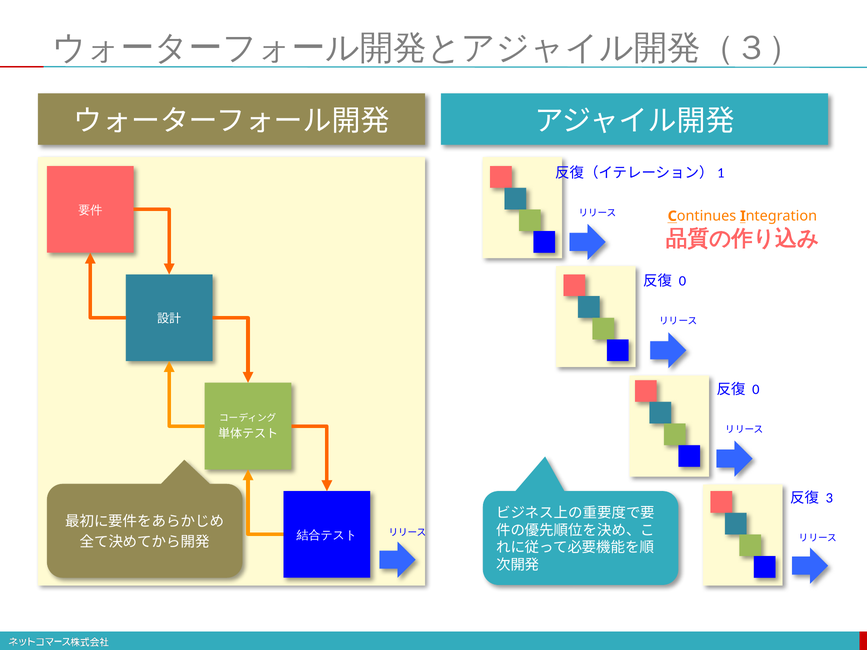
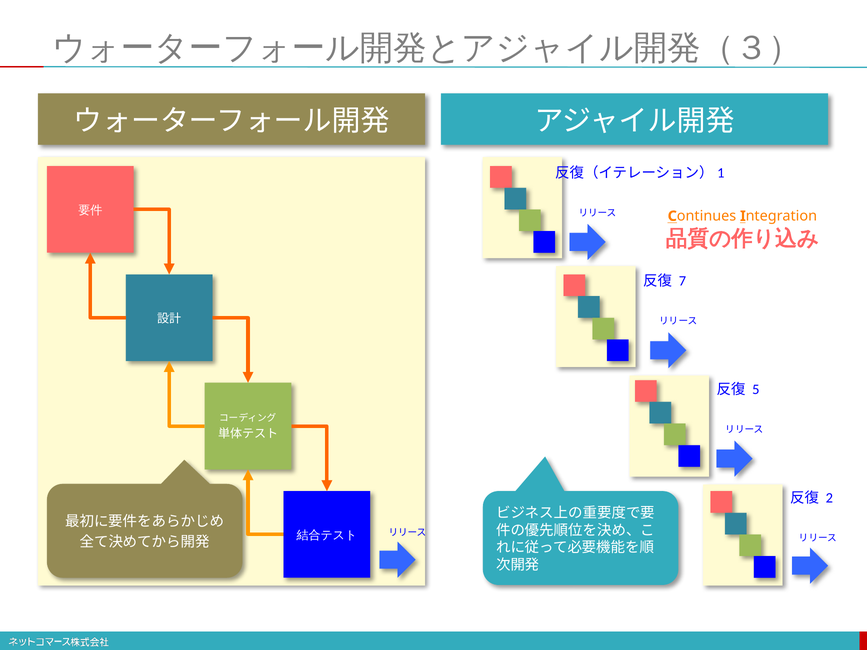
0 at (682, 281): 0 -> 7
0 at (756, 390): 0 -> 5
3: 3 -> 2
